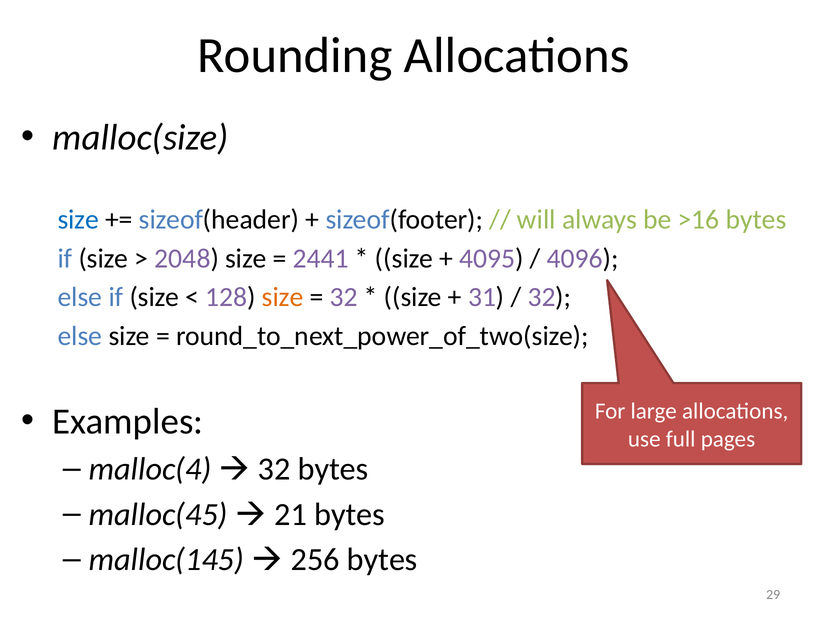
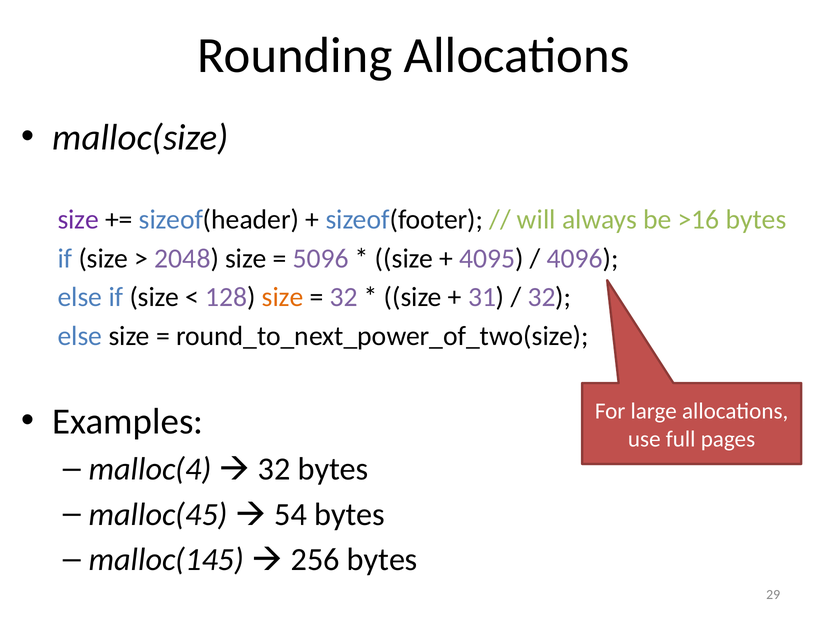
size at (78, 220) colour: blue -> purple
2441: 2441 -> 5096
21: 21 -> 54
